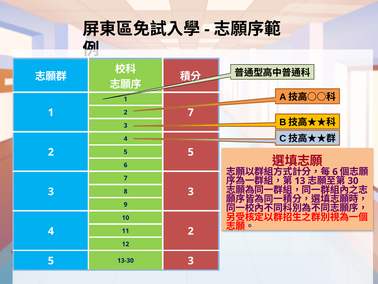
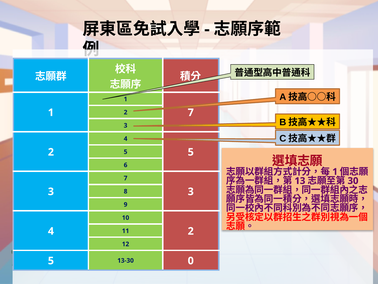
6 at (335, 171): 6 -> 1
13-30 3: 3 -> 0
